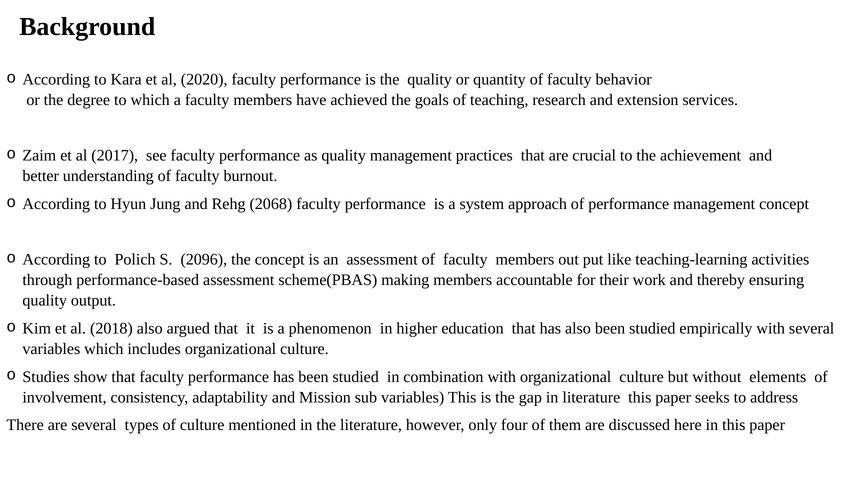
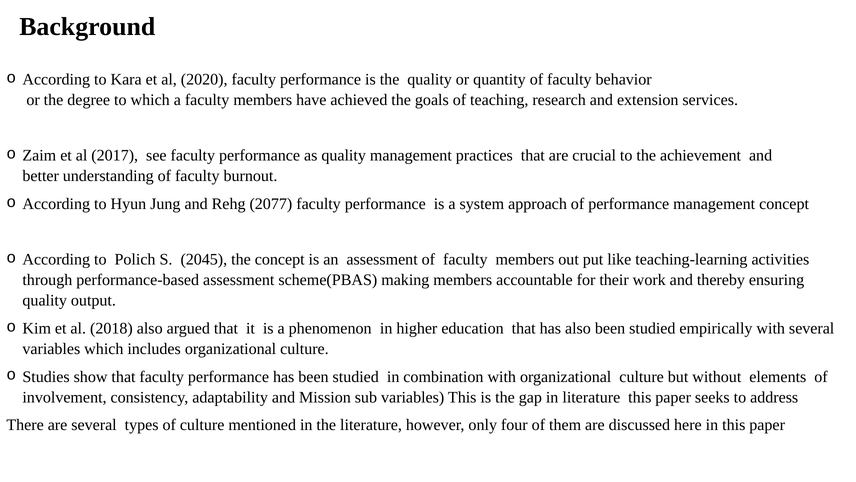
2068: 2068 -> 2077
2096: 2096 -> 2045
